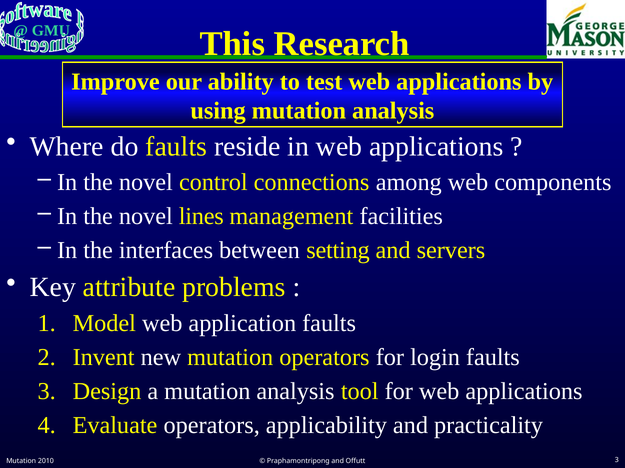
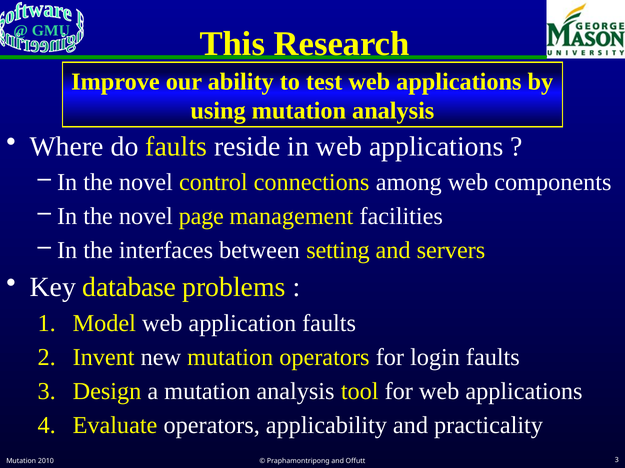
lines: lines -> page
attribute: attribute -> database
